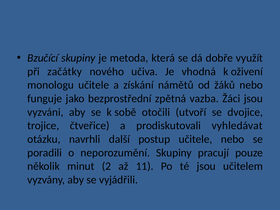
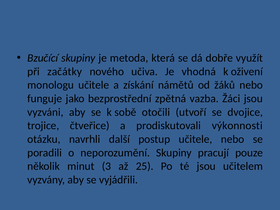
vyhledávat: vyhledávat -> výkonnosti
2: 2 -> 3
11: 11 -> 25
